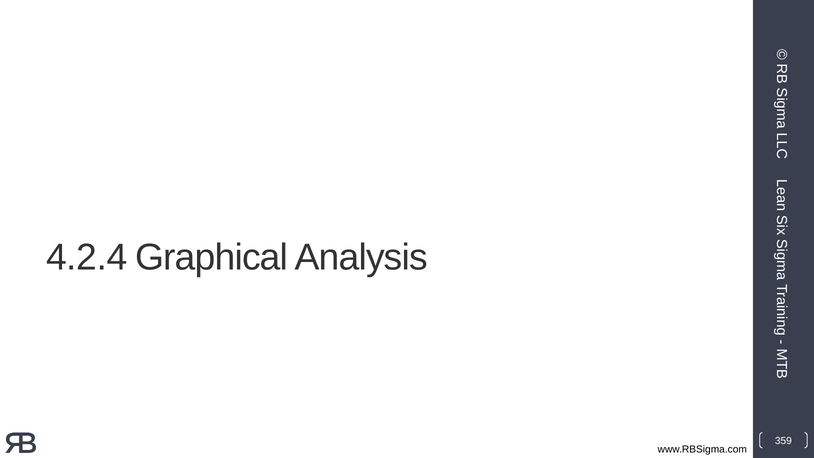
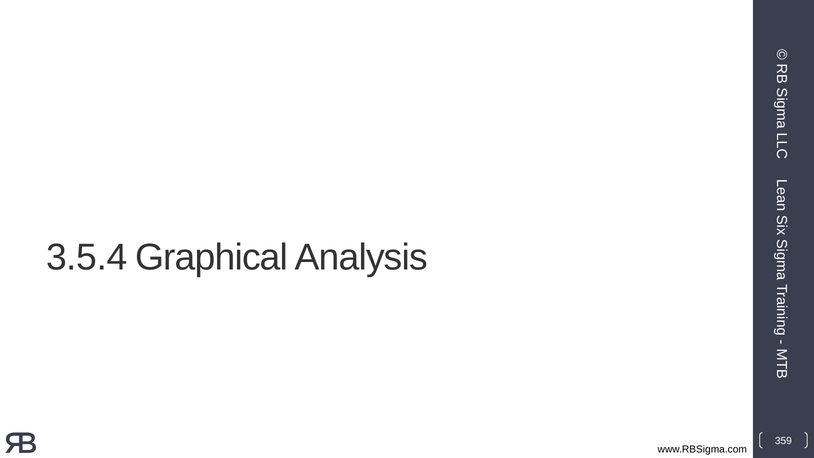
4.2.4: 4.2.4 -> 3.5.4
